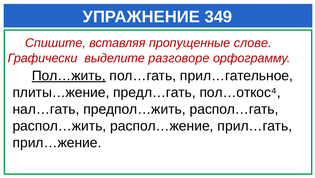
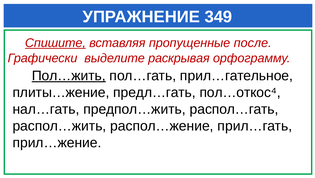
Спишите underline: none -> present
слове: слове -> после
разговоре: разговоре -> раскрывая
